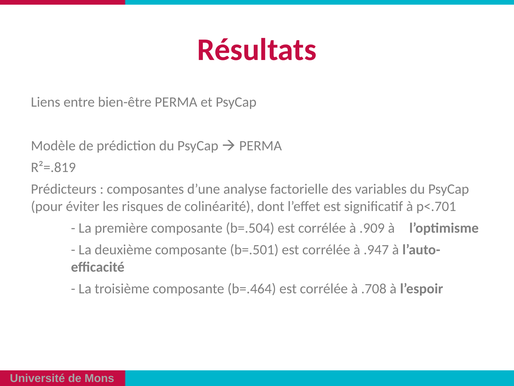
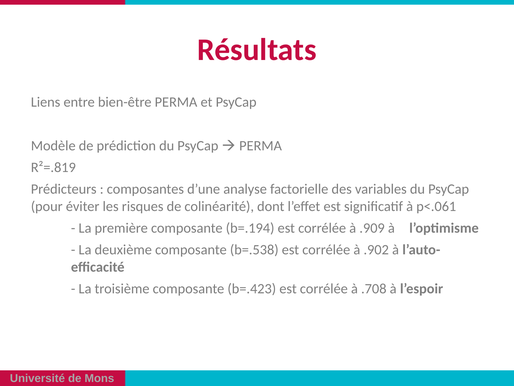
p<.701: p<.701 -> p<.061
b=.504: b=.504 -> b=.194
b=.501: b=.501 -> b=.538
.947: .947 -> .902
b=.464: b=.464 -> b=.423
